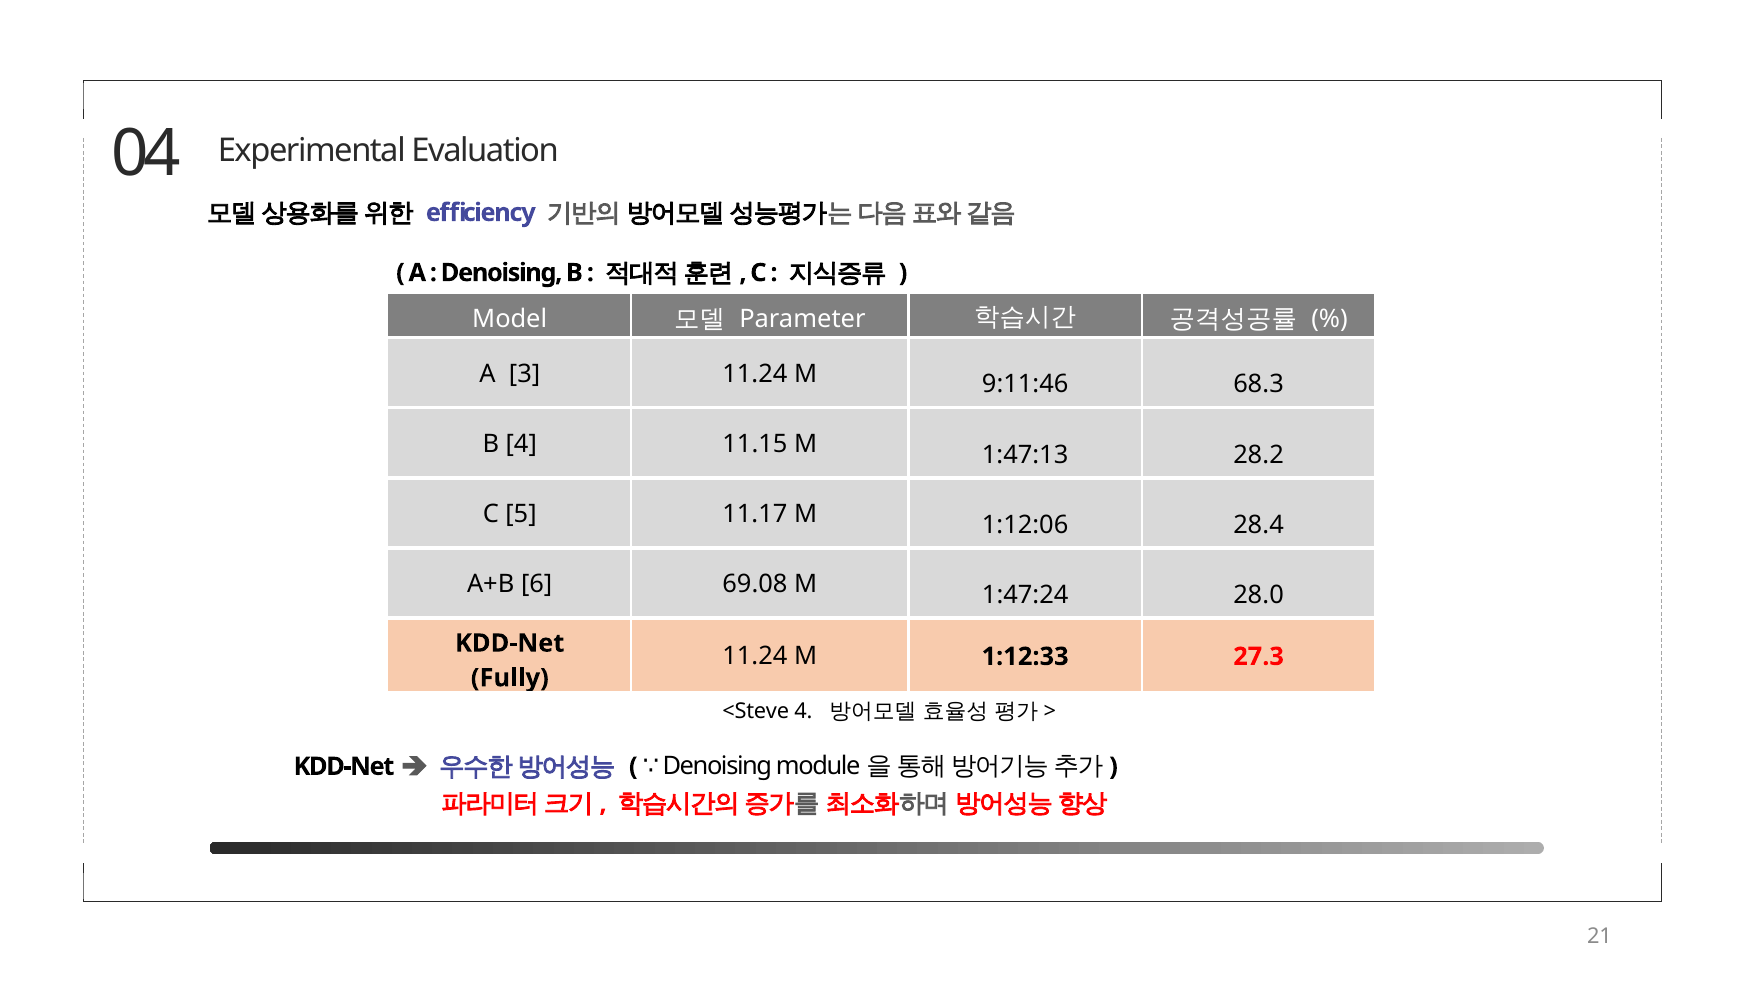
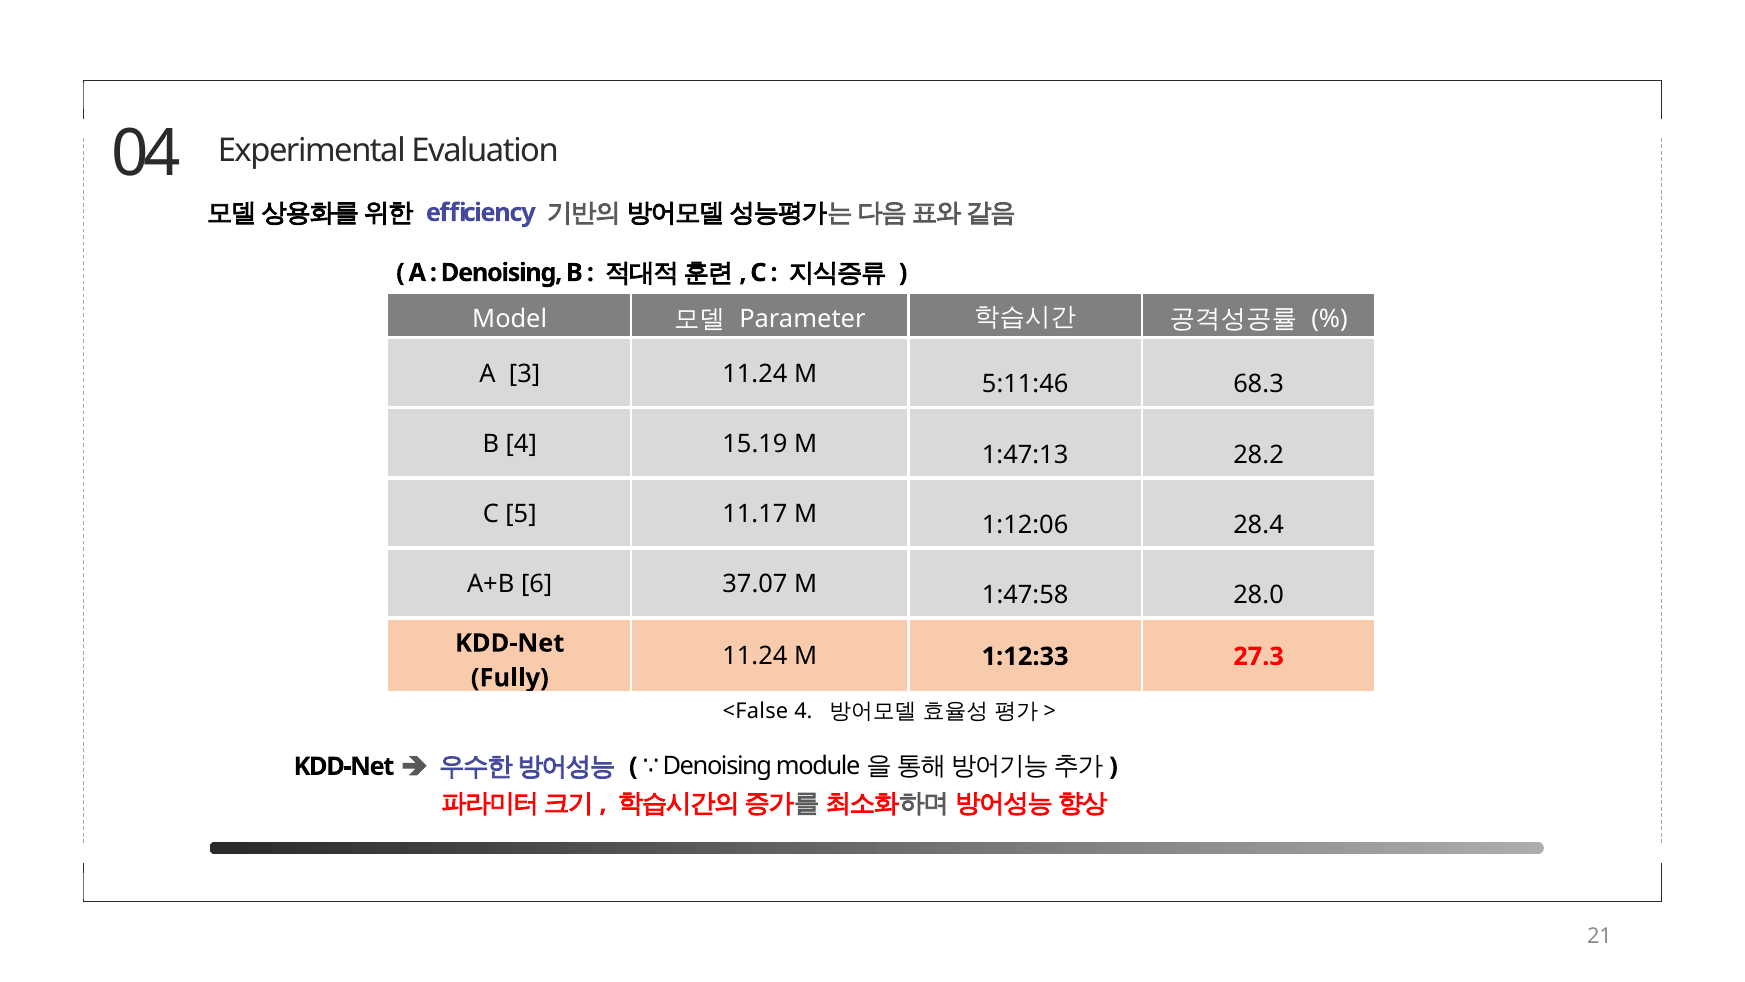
9:11:46: 9:11:46 -> 5:11:46
11.15: 11.15 -> 15.19
69.08: 69.08 -> 37.07
1:47:24: 1:47:24 -> 1:47:58
<Steve: <Steve -> <False
